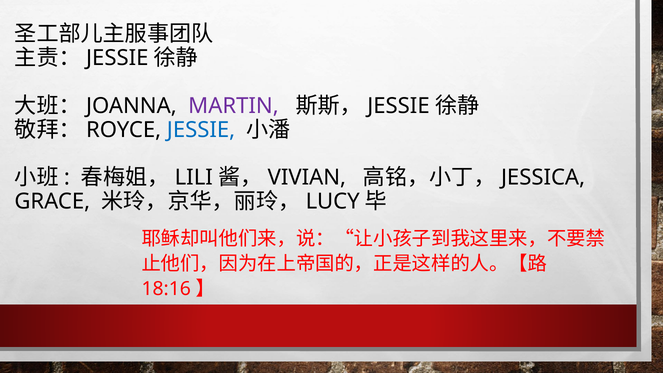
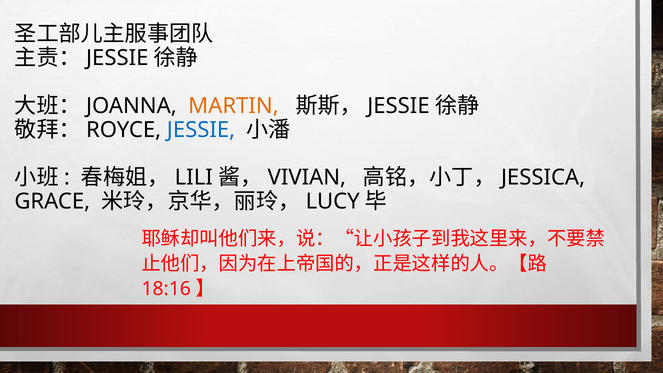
MARTIN colour: purple -> orange
